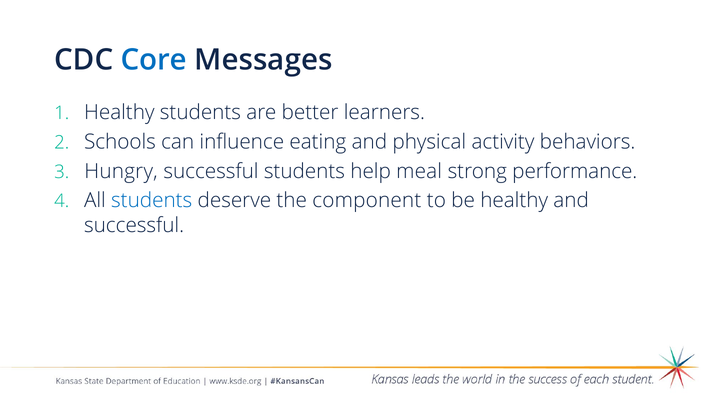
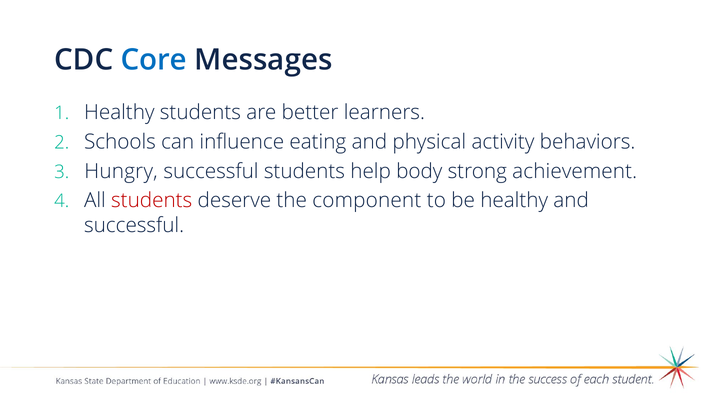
meal: meal -> body
performance: performance -> achievement
students at (152, 200) colour: blue -> red
